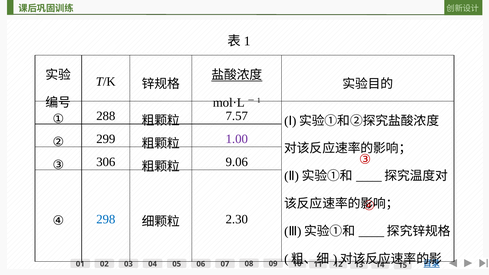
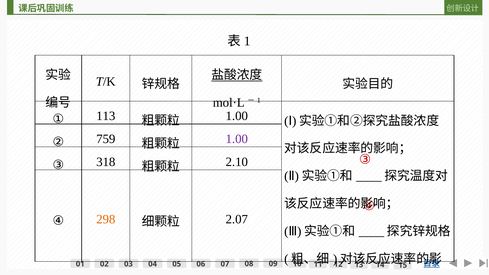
288: 288 -> 113
7.57 at (237, 116): 7.57 -> 1.00
299: 299 -> 759
306: 306 -> 318
9.06: 9.06 -> 2.10
298 colour: blue -> orange
2.30: 2.30 -> 2.07
